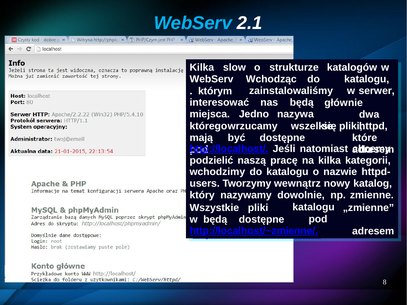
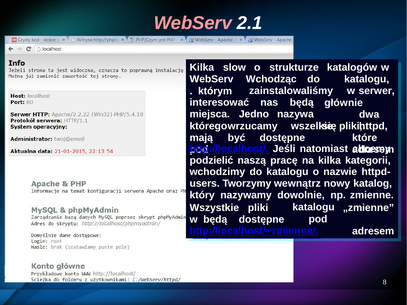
WebServ at (193, 23) colour: light blue -> pink
